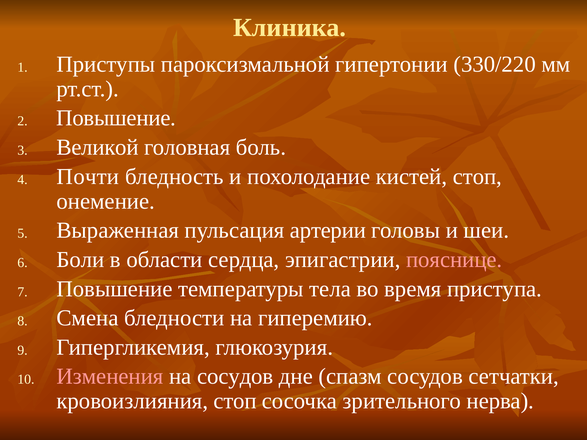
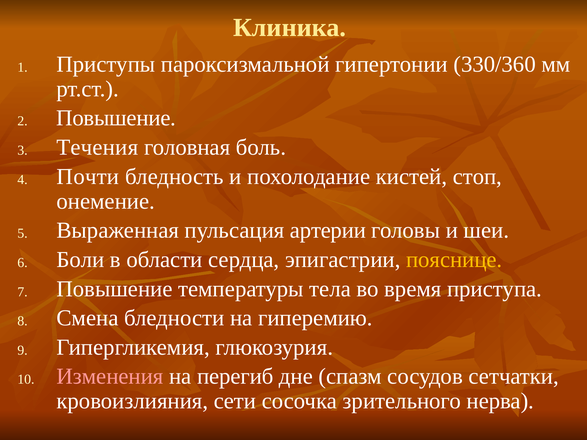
330/220: 330/220 -> 330/360
Великой: Великой -> Течения
пояснице colour: pink -> yellow
на сосудов: сосудов -> перегиб
кровоизлияния стоп: стоп -> сети
